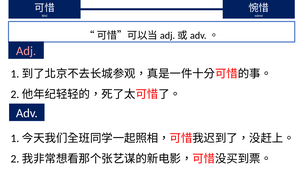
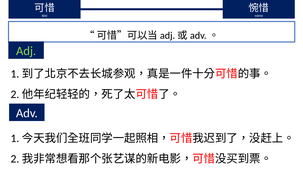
Adj colour: pink -> light green
